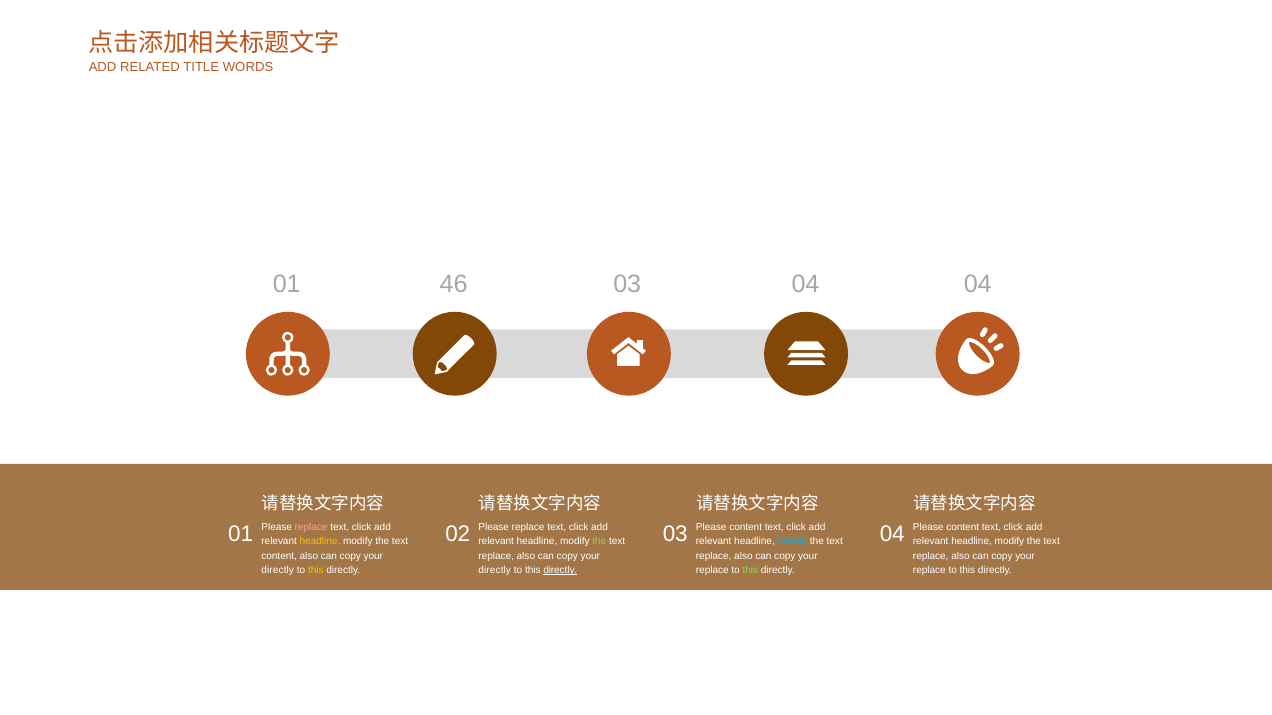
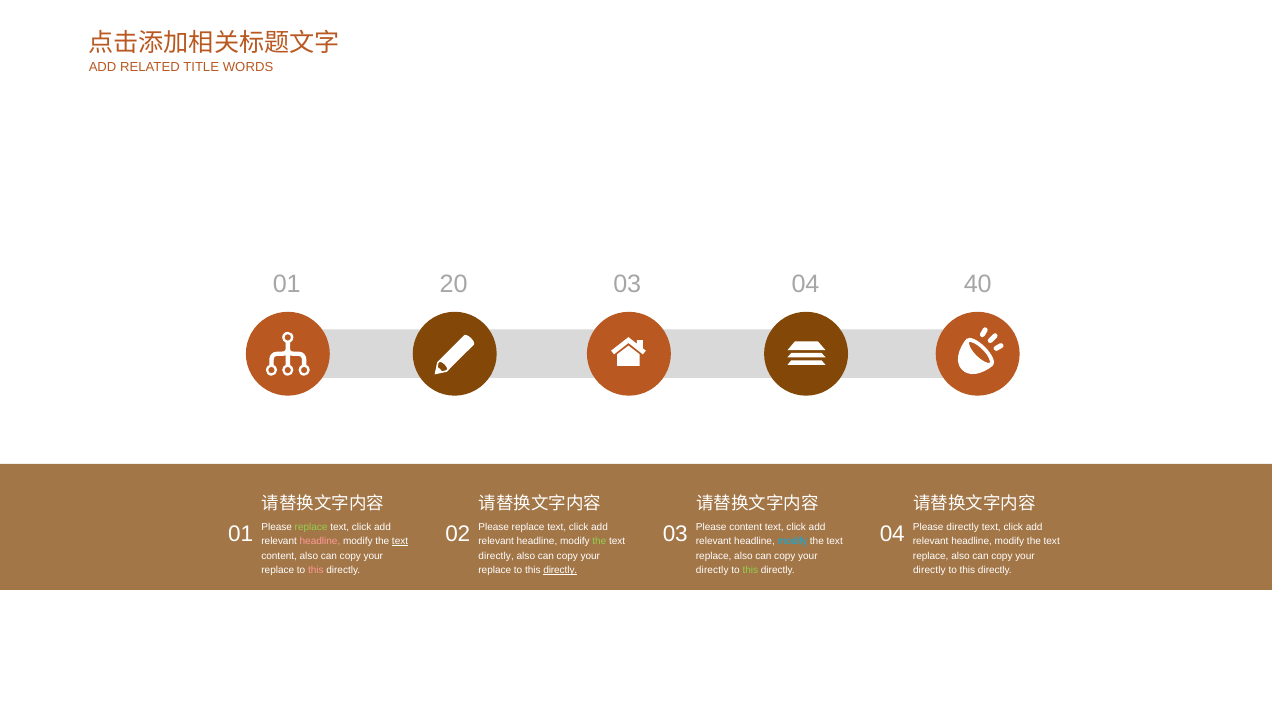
46: 46 -> 20
04 04: 04 -> 40
replace at (311, 527) colour: pink -> light green
04 Please content: content -> directly
headline at (320, 542) colour: yellow -> pink
text at (400, 542) underline: none -> present
replace at (496, 556): replace -> directly
directly at (278, 571): directly -> replace
this at (316, 571) colour: yellow -> pink
directly at (495, 571): directly -> replace
replace at (712, 571): replace -> directly
replace at (929, 571): replace -> directly
